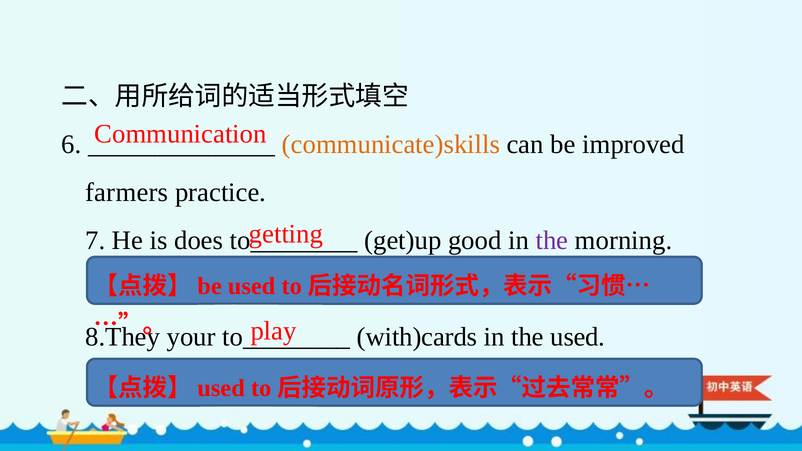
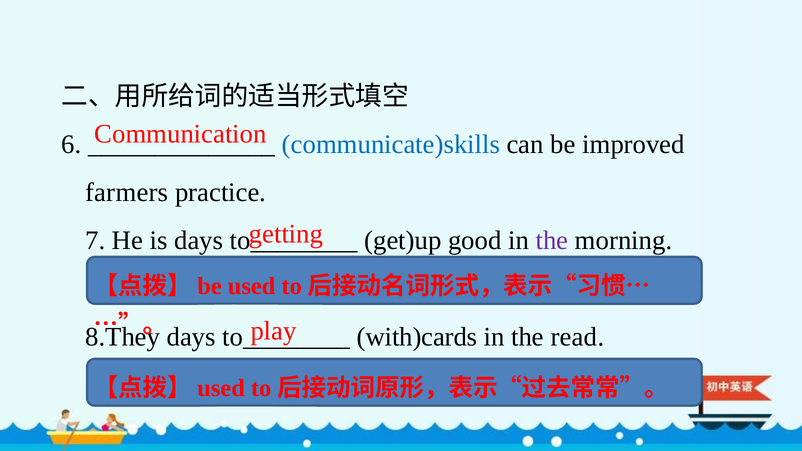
communicate)skills colour: orange -> blue
is does: does -> days
your at (191, 337): your -> days
the used: used -> read
